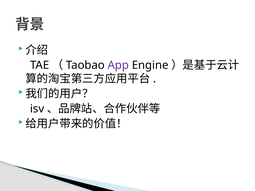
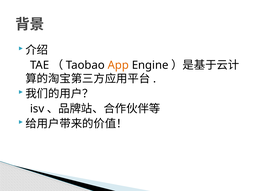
App colour: purple -> orange
